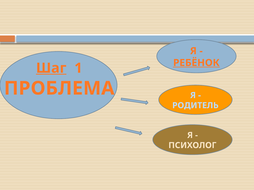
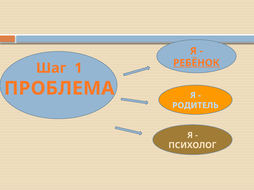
Шаг underline: present -> none
